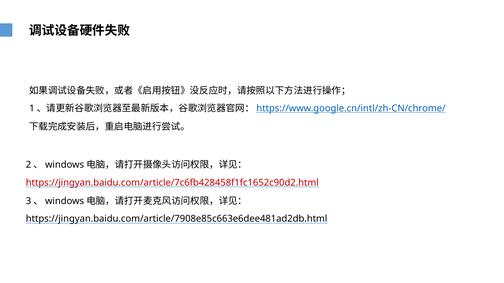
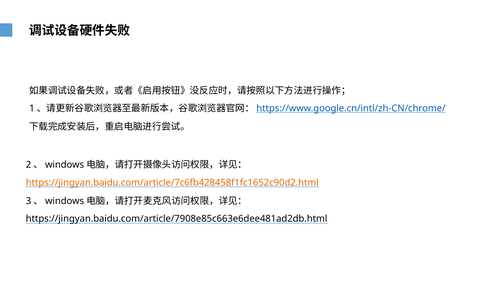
https://jingyan.baidu.com/article/7c6fb428458f1fc1652c90d2.html colour: red -> orange
